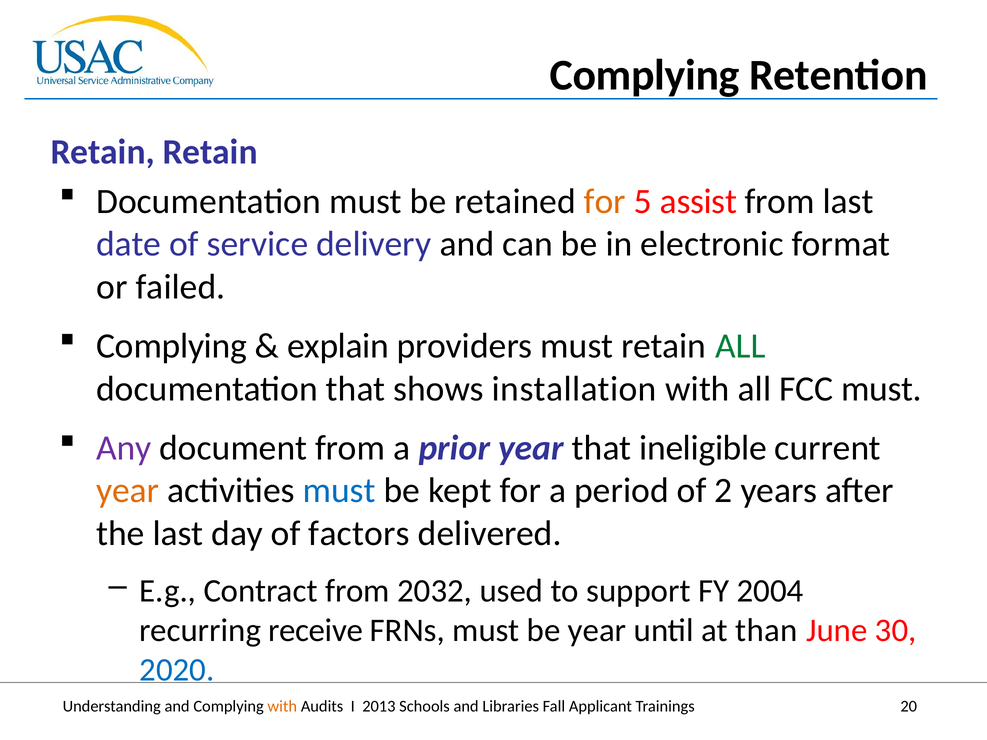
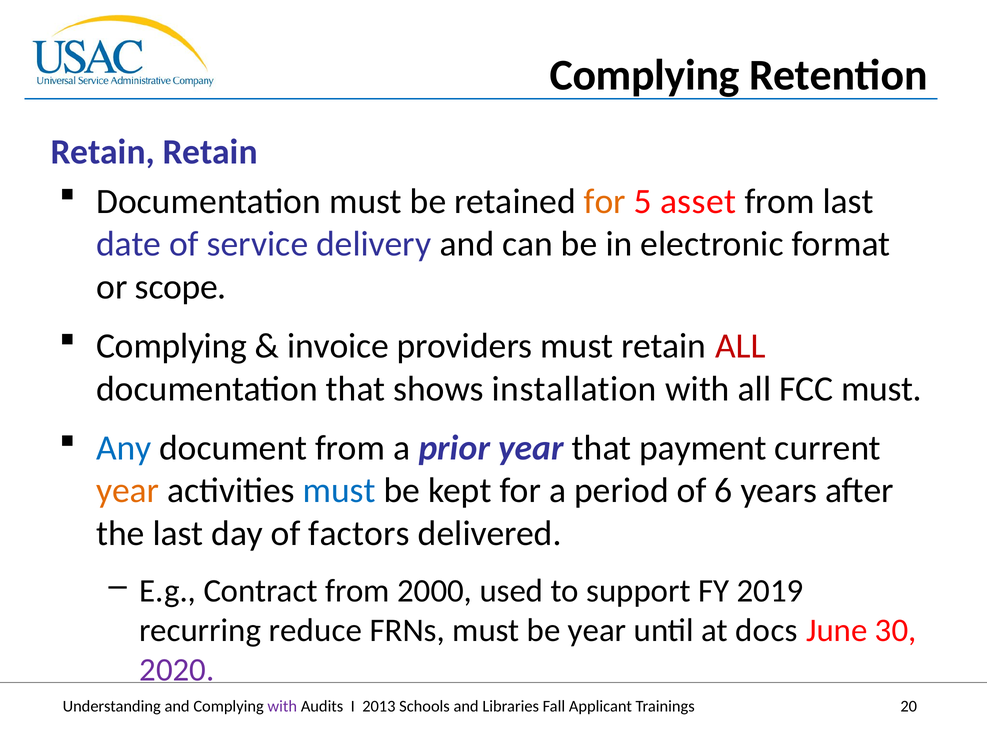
assist: assist -> asset
failed: failed -> scope
explain: explain -> invoice
ALL at (741, 346) colour: green -> red
Any colour: purple -> blue
ineligible: ineligible -> payment
2: 2 -> 6
2032: 2032 -> 2000
2004: 2004 -> 2019
receive: receive -> reduce
than: than -> docs
2020 colour: blue -> purple
with at (282, 707) colour: orange -> purple
